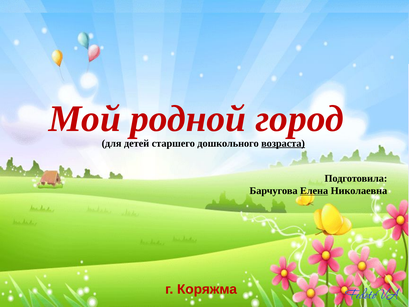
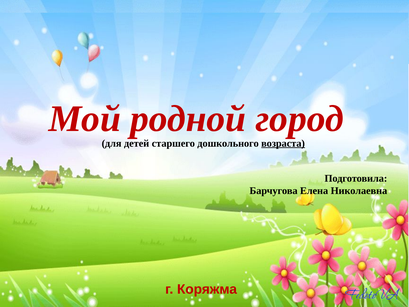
Елена underline: present -> none
